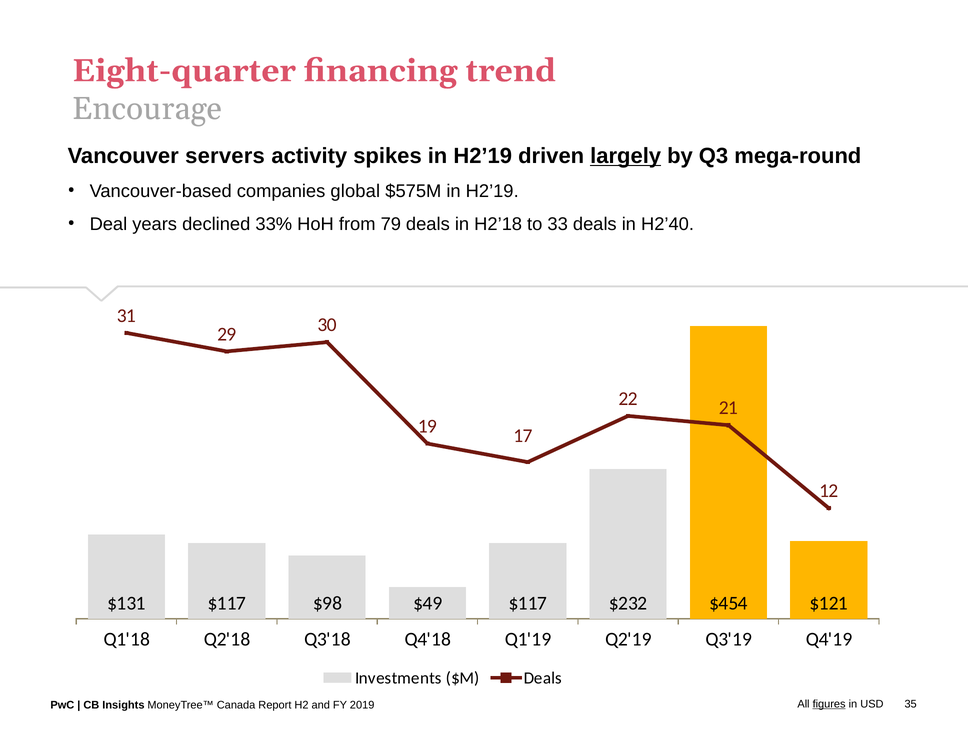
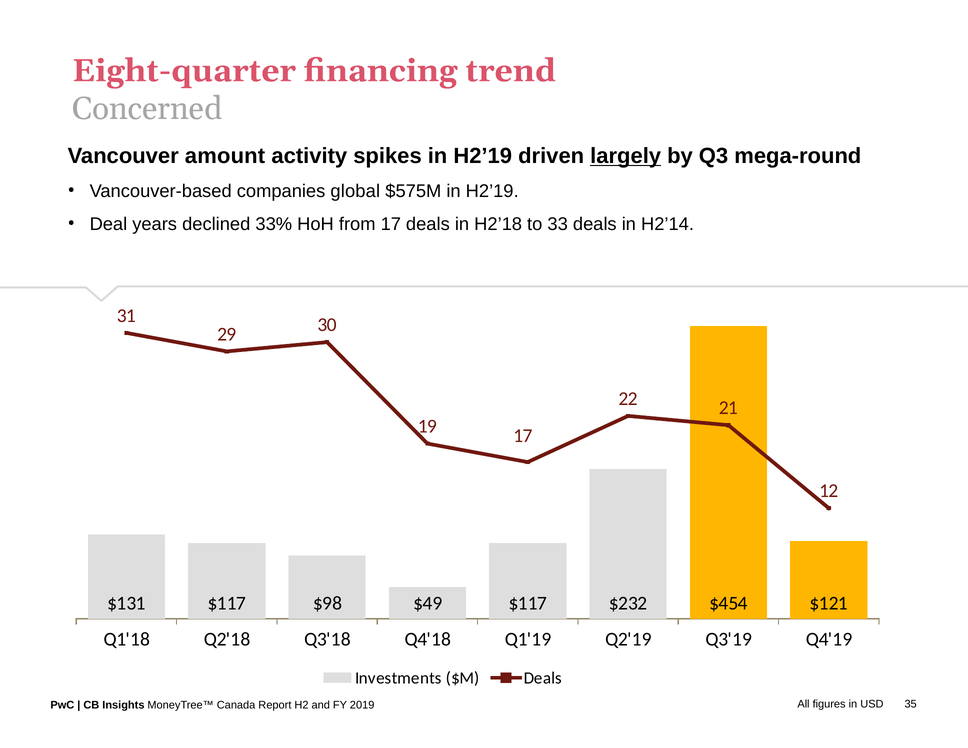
Encourage: Encourage -> Concerned
servers: servers -> amount
from 79: 79 -> 17
H2’40: H2’40 -> H2’14
figures underline: present -> none
